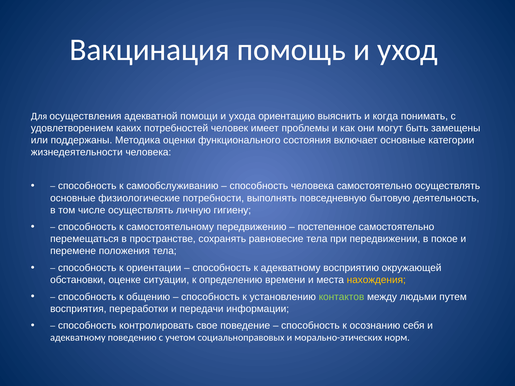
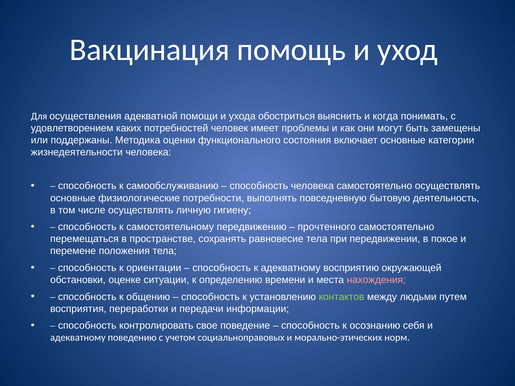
ориентацию: ориентацию -> обостриться
постепенное: постепенное -> прочтенного
нахождения colour: yellow -> pink
